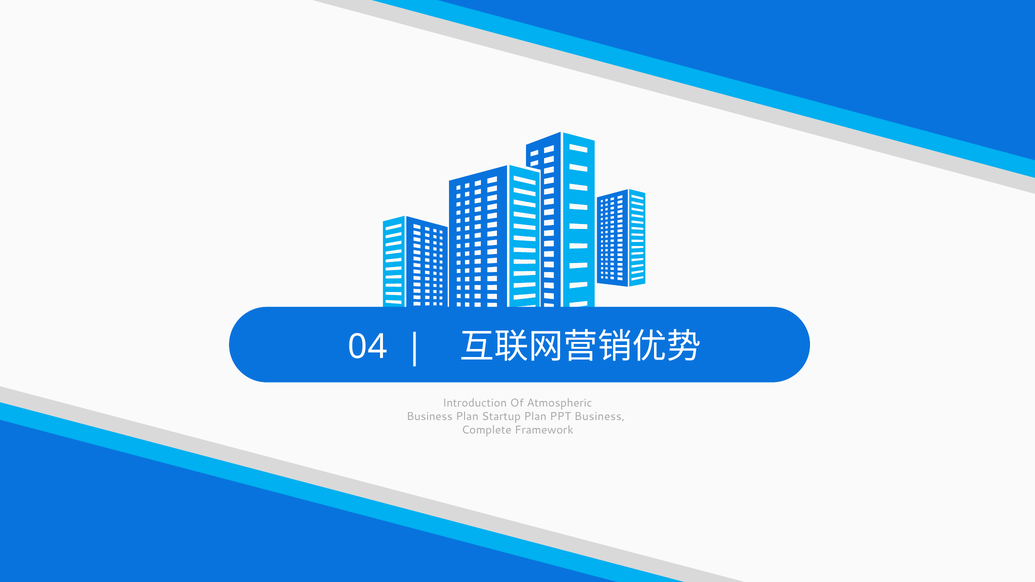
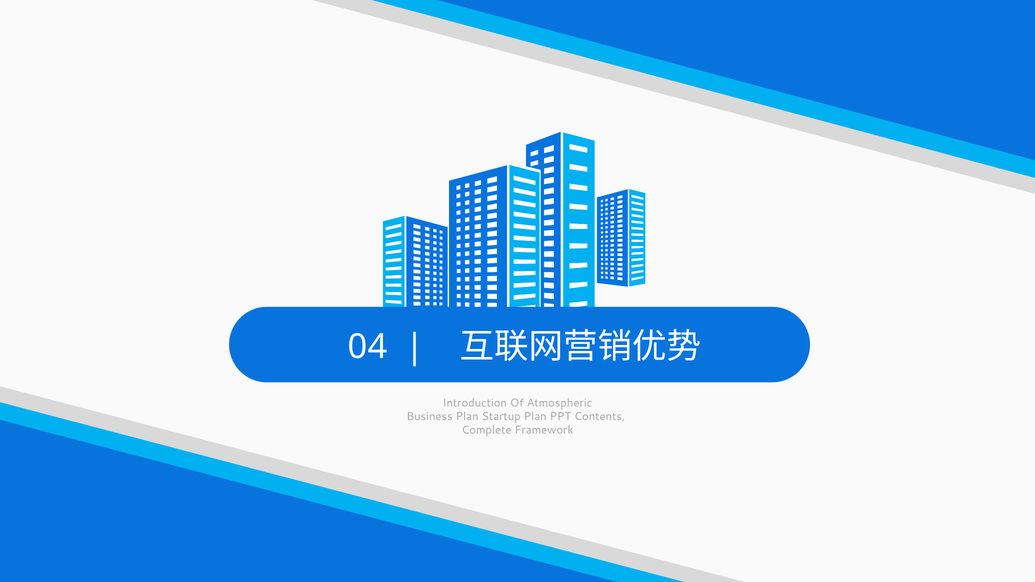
PPT Business: Business -> Contents
